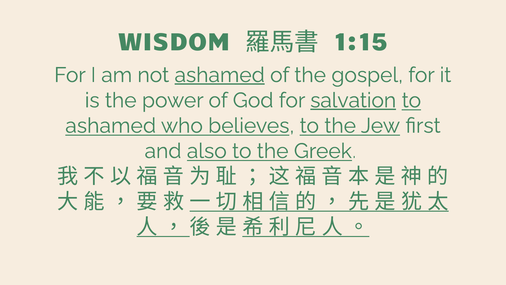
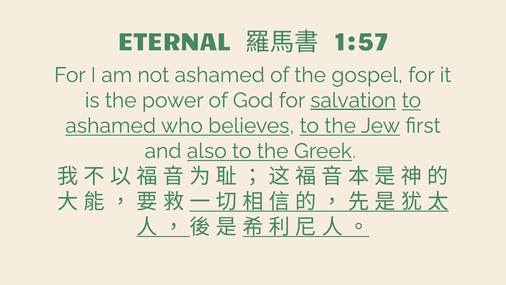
WISDOM: WISDOM -> ETERNAL
1:15: 1:15 -> 1:57
ashamed at (220, 75) underline: present -> none
